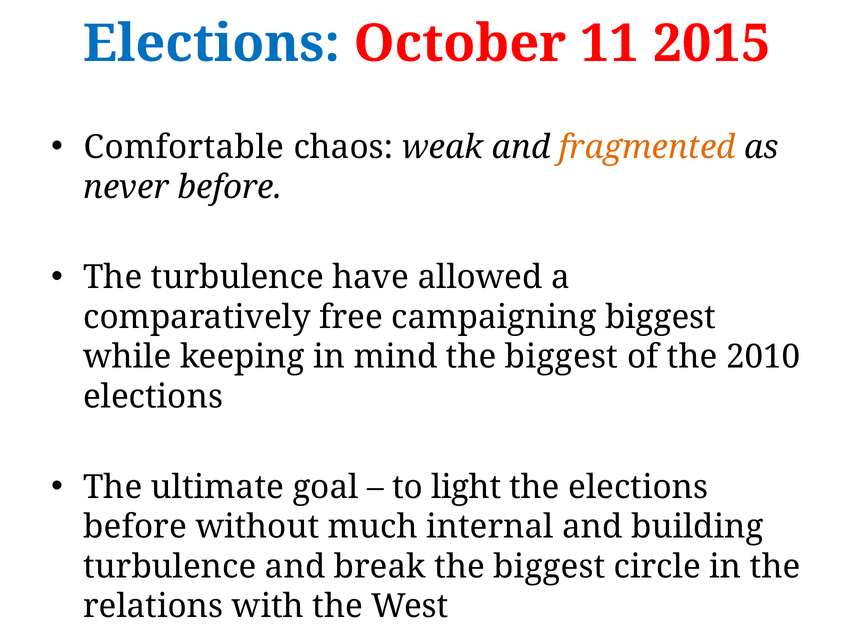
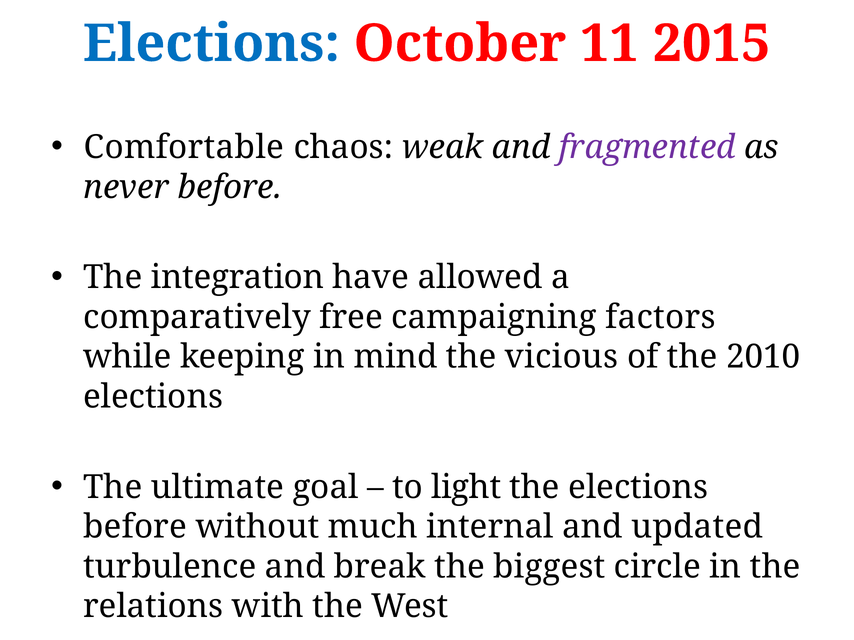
fragmented colour: orange -> purple
The turbulence: turbulence -> integration
campaigning biggest: biggest -> factors
mind the biggest: biggest -> vicious
building: building -> updated
